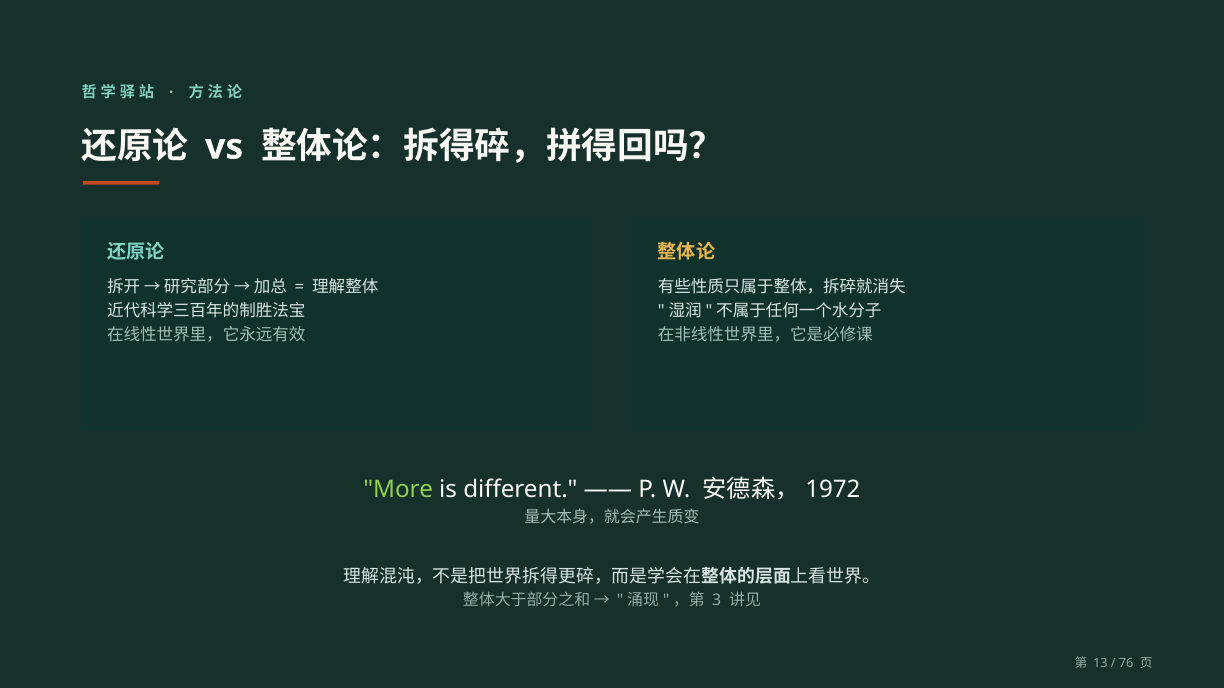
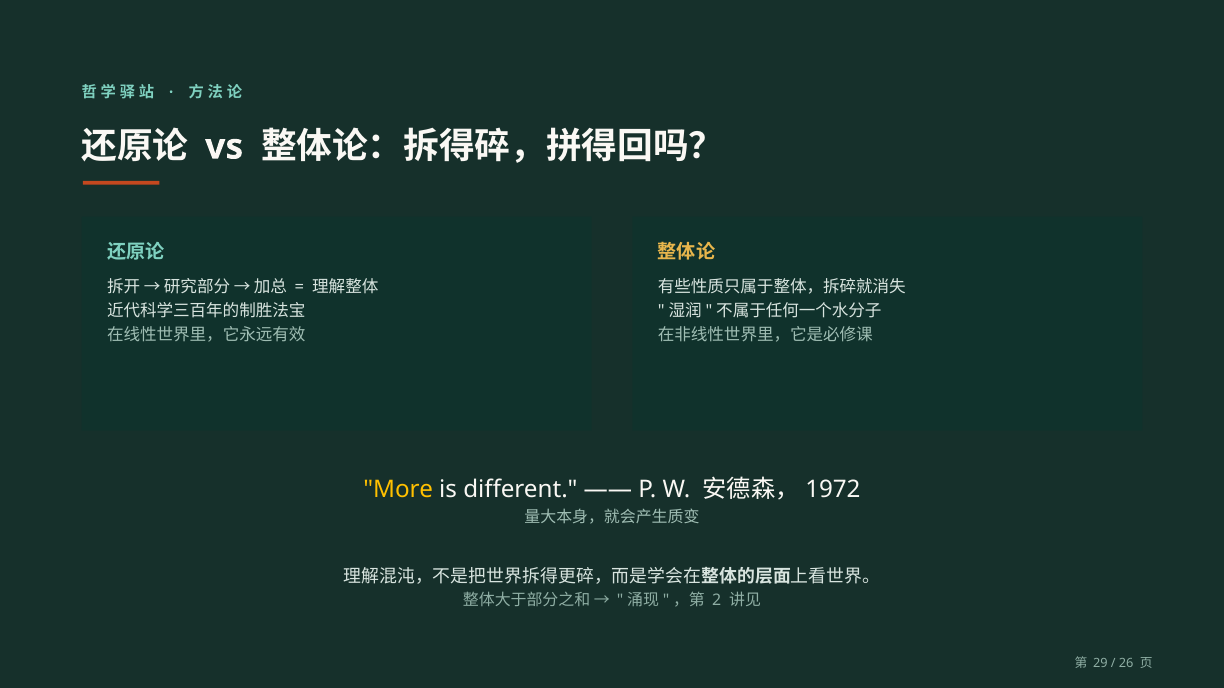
More colour: light green -> yellow
3: 3 -> 2
13: 13 -> 29
76: 76 -> 26
